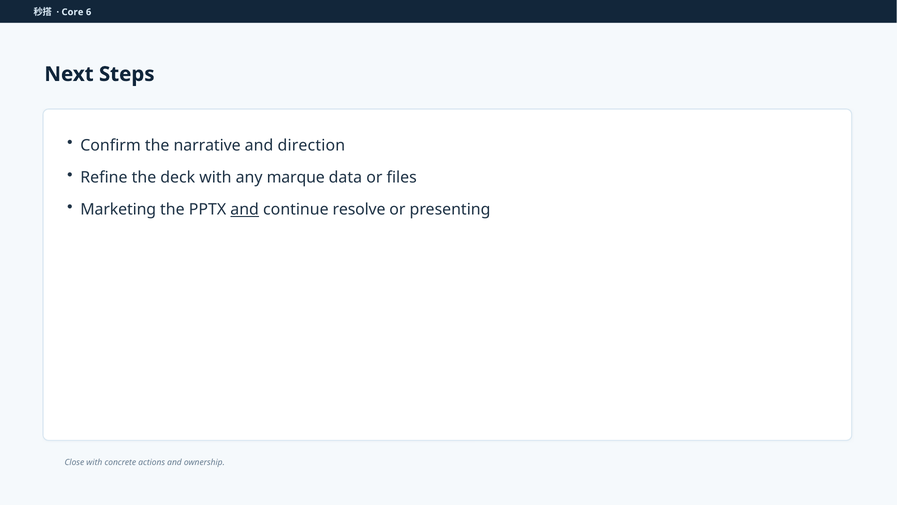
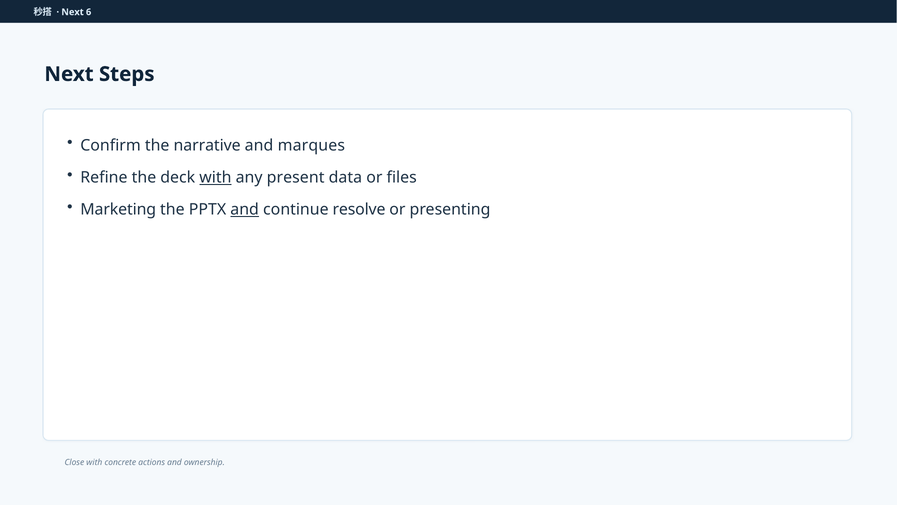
Core at (72, 12): Core -> Next
direction: direction -> marques
with at (215, 177) underline: none -> present
marque: marque -> present
